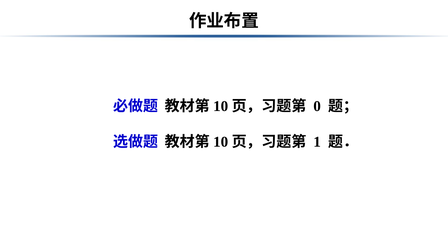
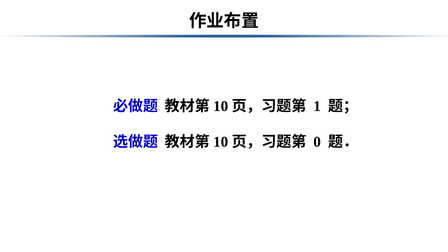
0: 0 -> 1
1: 1 -> 0
